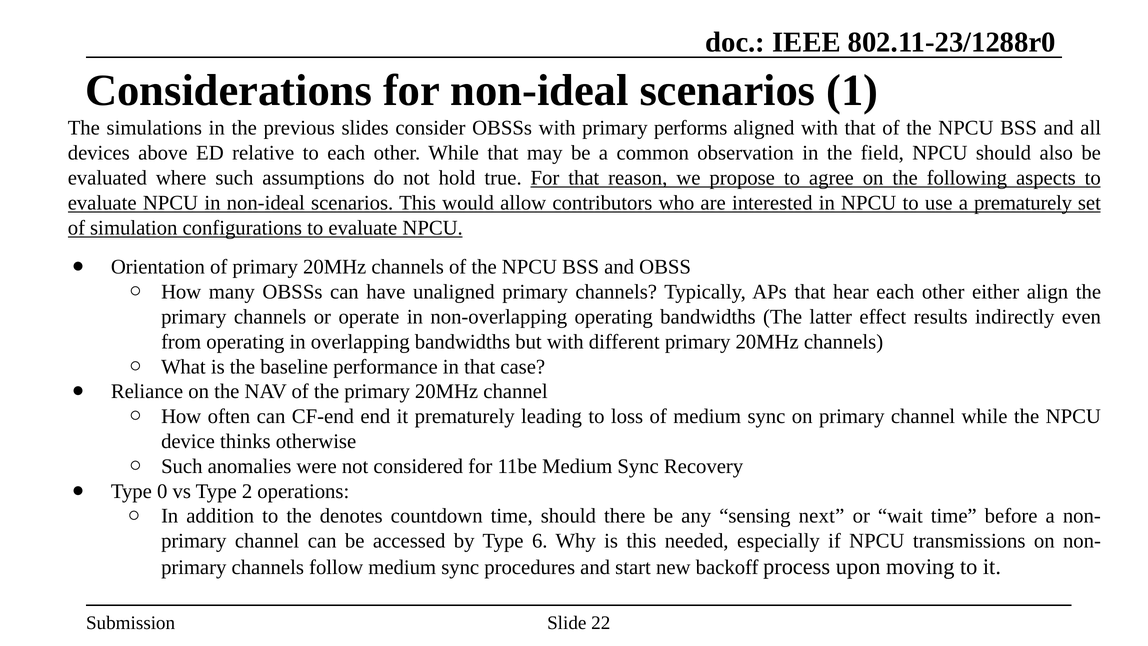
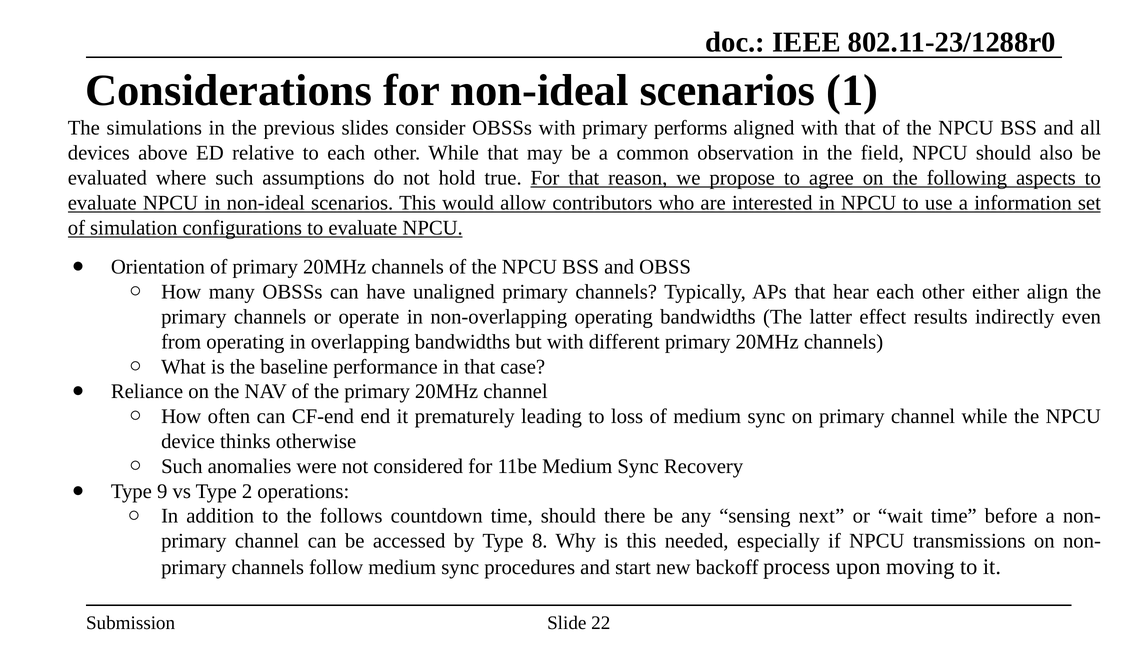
a prematurely: prematurely -> information
0: 0 -> 9
denotes: denotes -> follows
6: 6 -> 8
